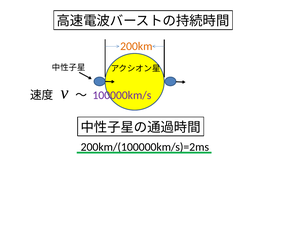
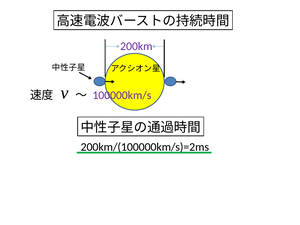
200km colour: orange -> purple
